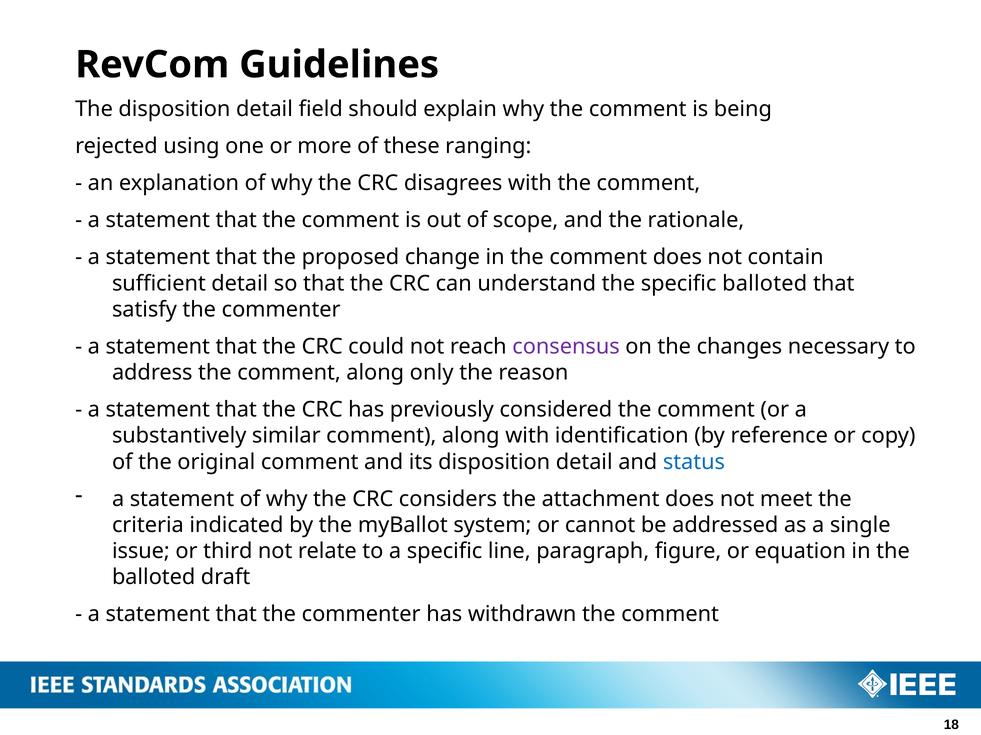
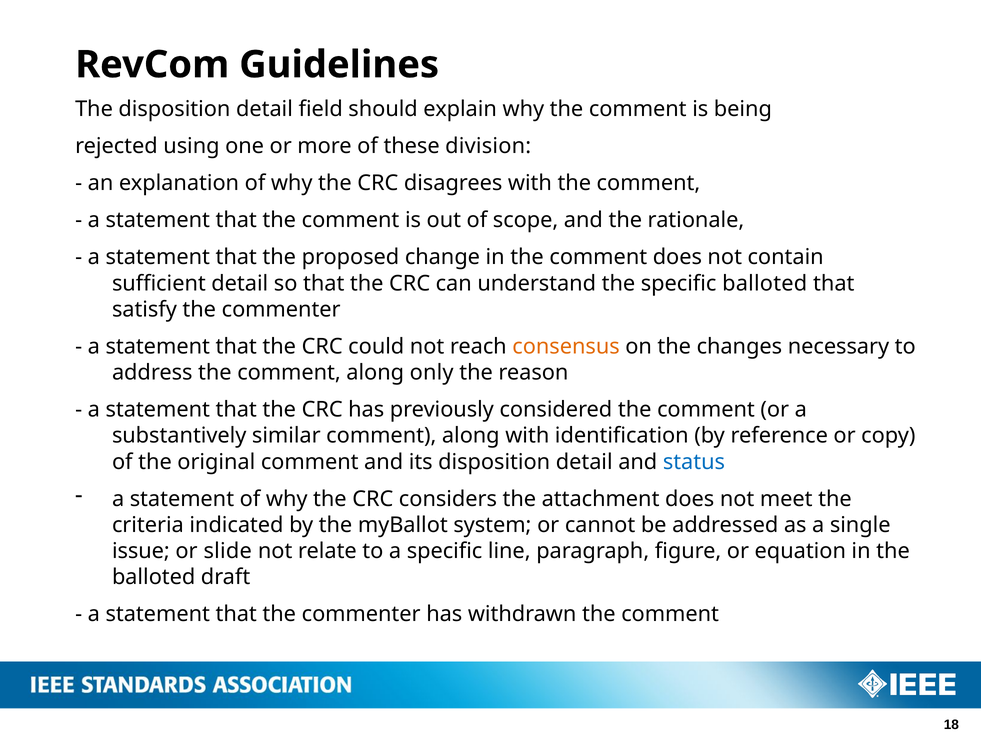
ranging: ranging -> division
consensus colour: purple -> orange
third: third -> slide
